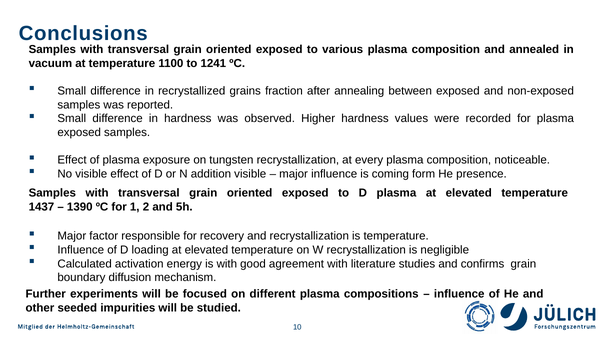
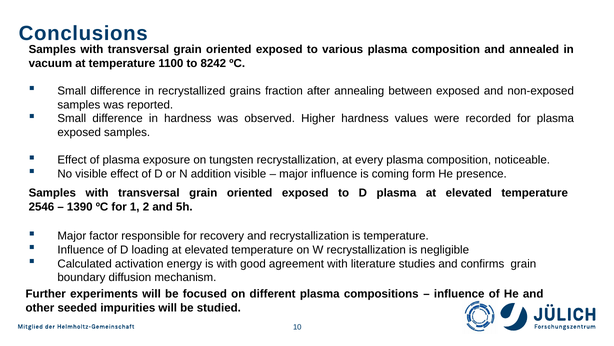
1241: 1241 -> 8242
1437: 1437 -> 2546
